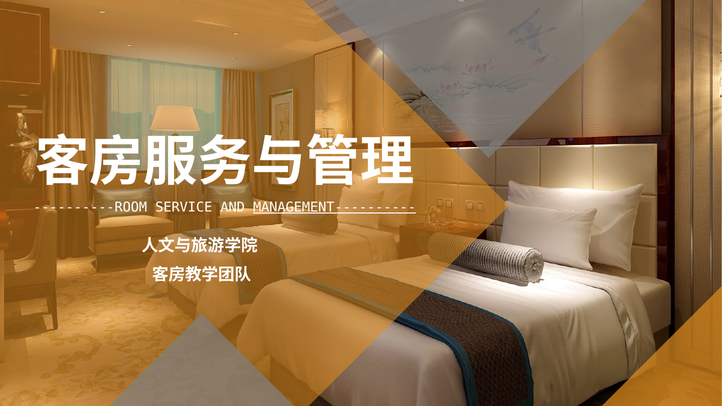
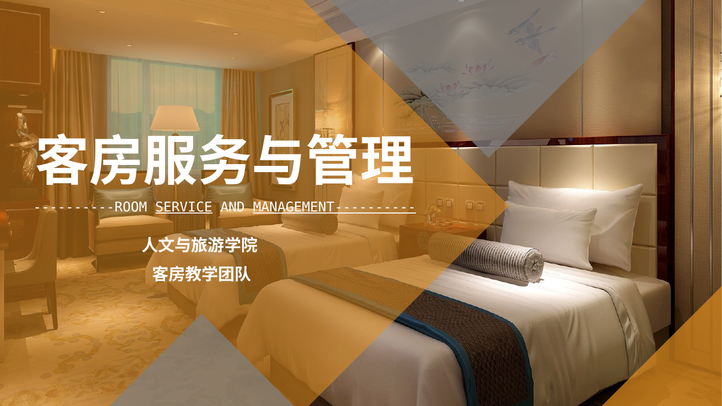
SERVICE underline: none -> present
